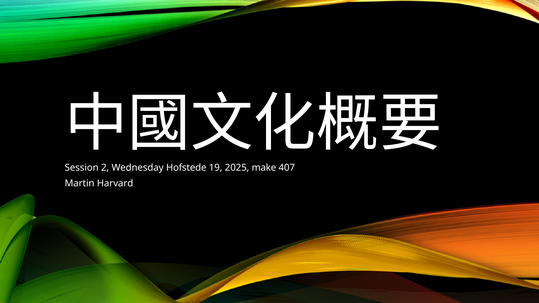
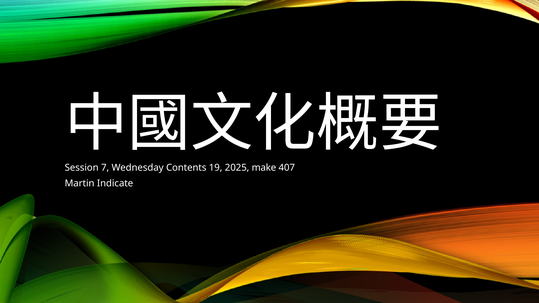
2: 2 -> 7
Hofstede: Hofstede -> Contents
Harvard: Harvard -> Indicate
